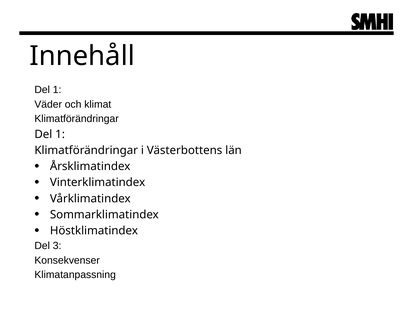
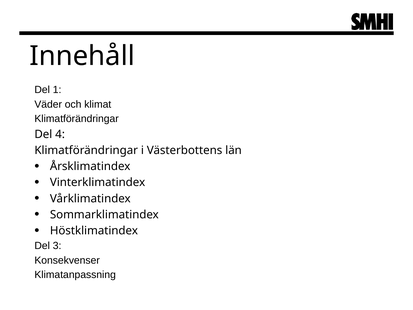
1 at (60, 134): 1 -> 4
